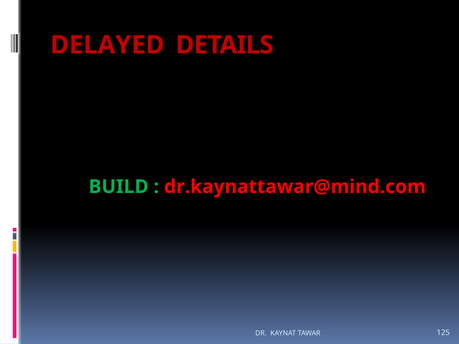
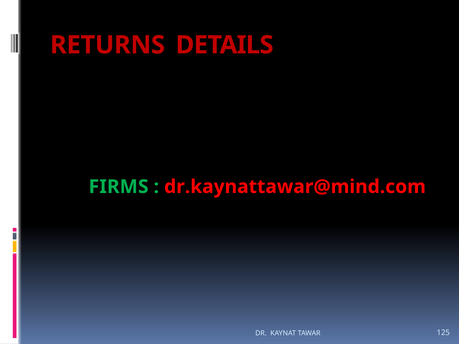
DELAYED: DELAYED -> RETURNS
BUILD: BUILD -> FIRMS
